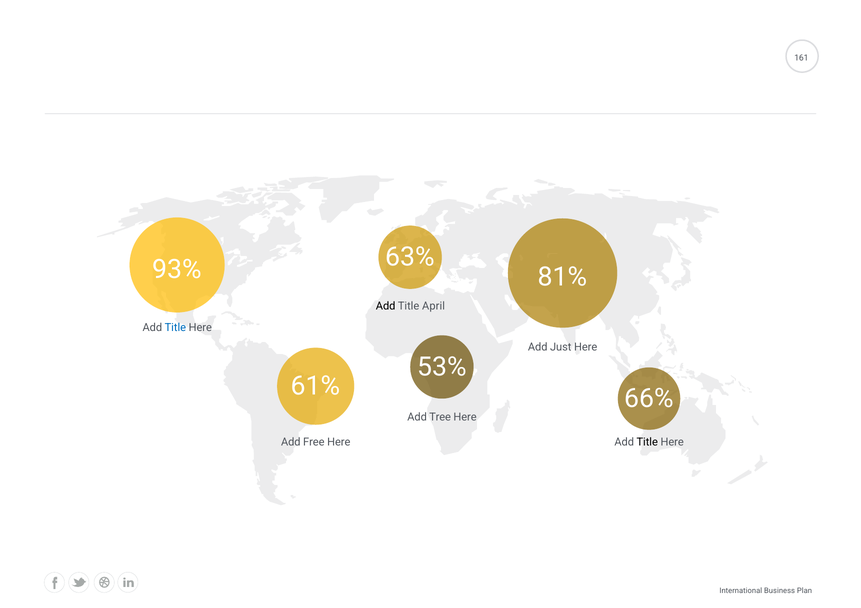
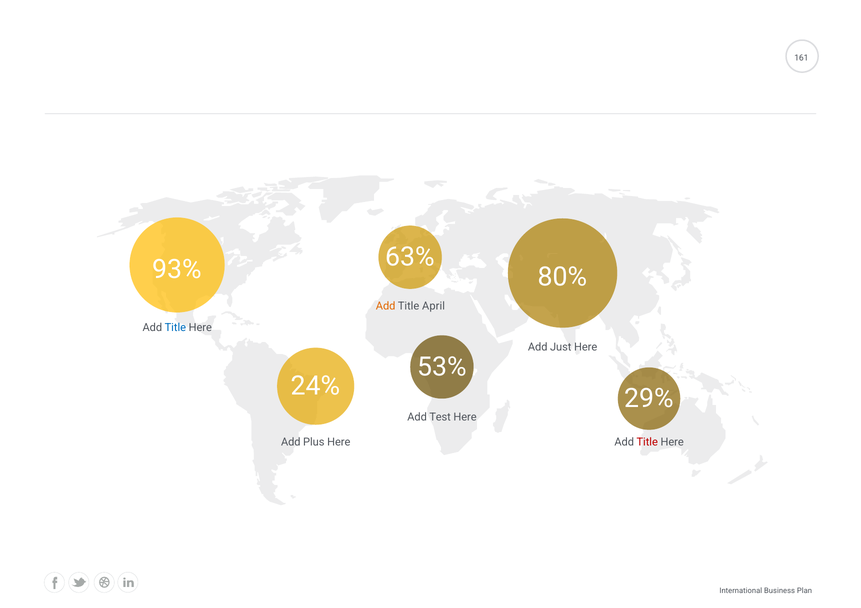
81%: 81% -> 80%
Add at (386, 306) colour: black -> orange
61%: 61% -> 24%
66%: 66% -> 29%
Tree: Tree -> Test
Free: Free -> Plus
Title at (647, 443) colour: black -> red
